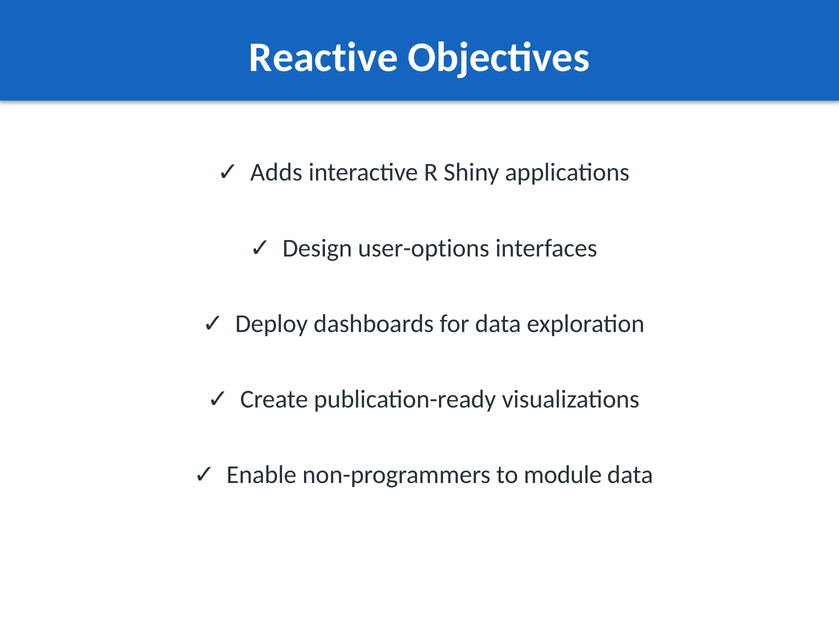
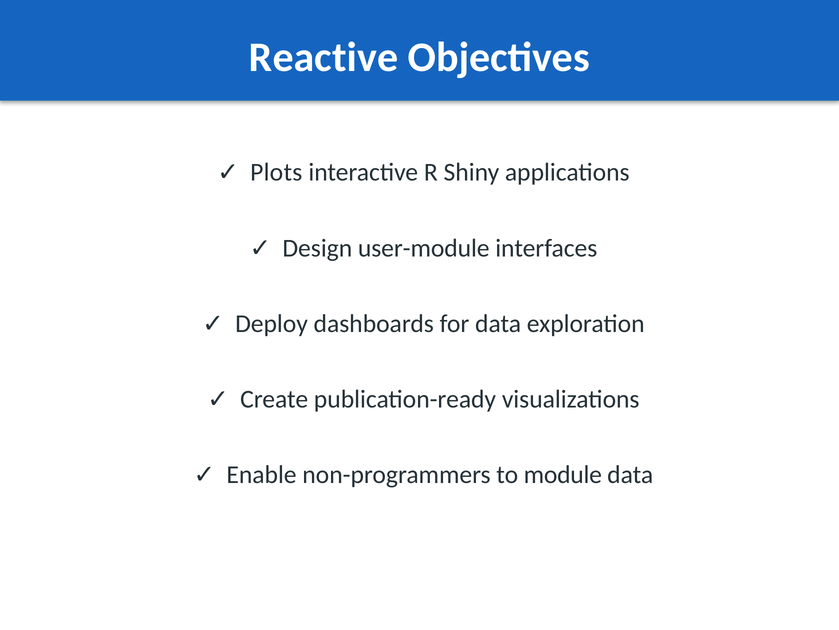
Adds: Adds -> Plots
user-options: user-options -> user-module
